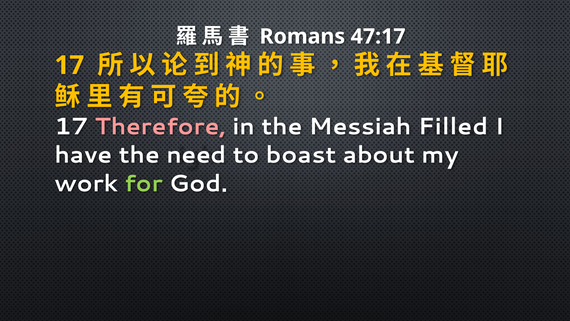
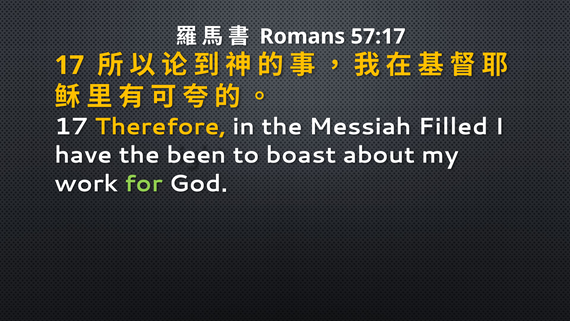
47:17: 47:17 -> 57:17
Therefore colour: pink -> yellow
need: need -> been
